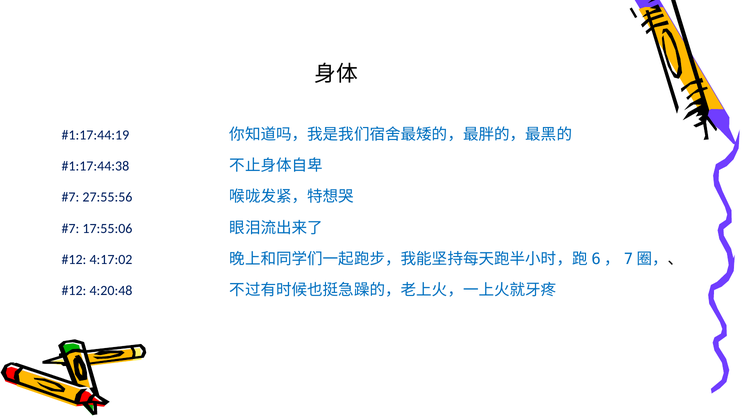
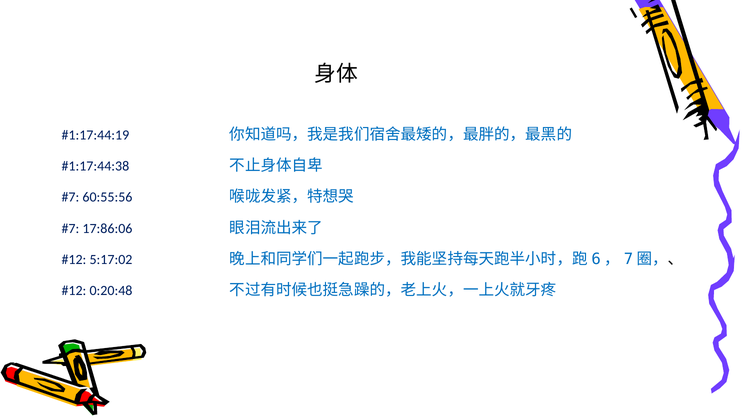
27:55:56: 27:55:56 -> 60:55:56
17:55:06: 17:55:06 -> 17:86:06
4:17:02: 4:17:02 -> 5:17:02
4:20:48: 4:20:48 -> 0:20:48
